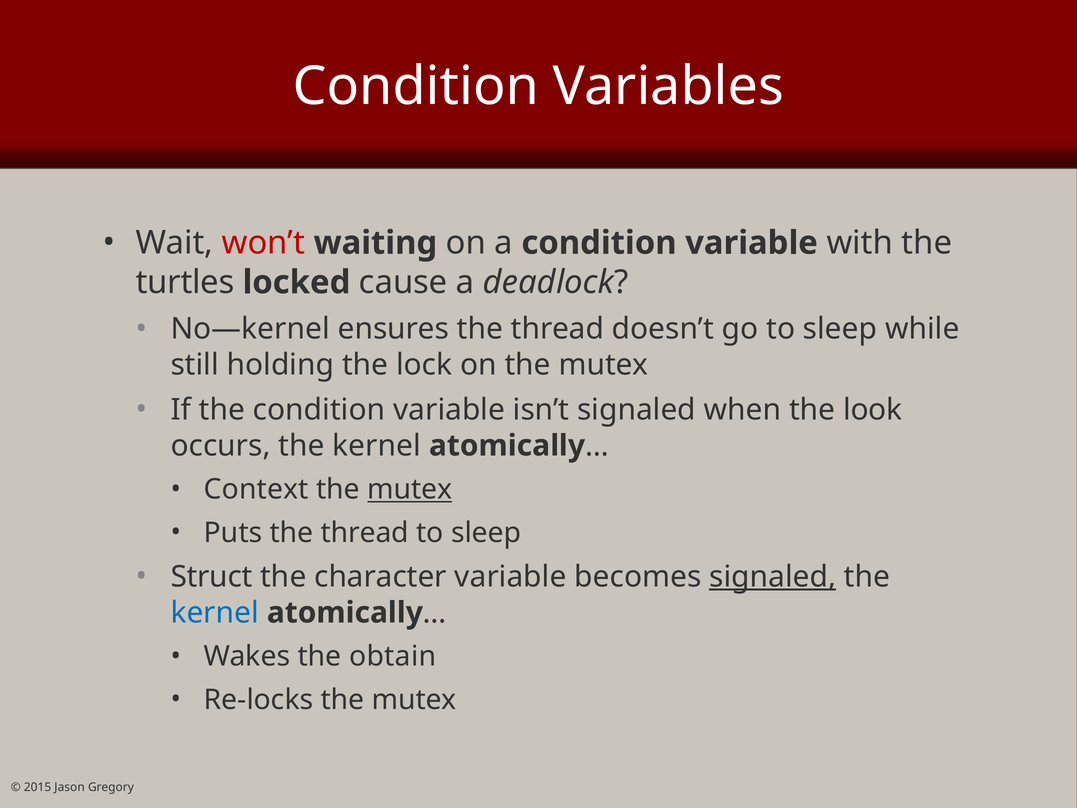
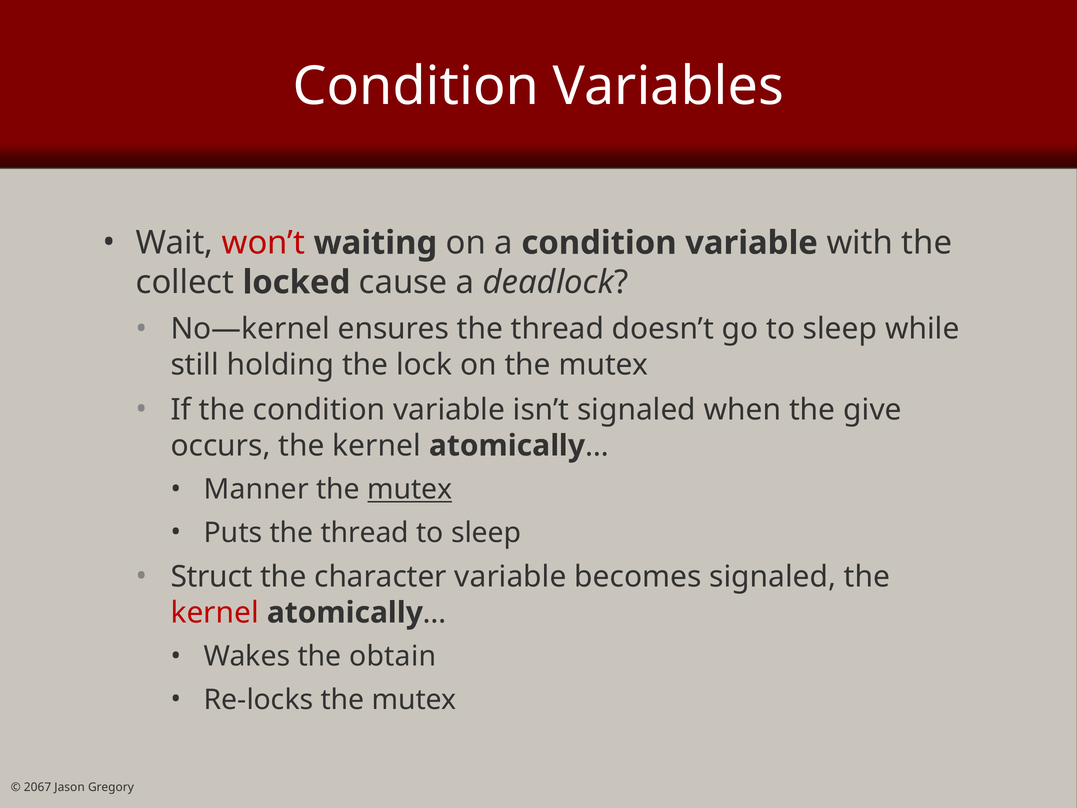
turtles: turtles -> collect
look: look -> give
Context: Context -> Manner
signaled at (773, 577) underline: present -> none
kernel at (215, 612) colour: blue -> red
2015: 2015 -> 2067
